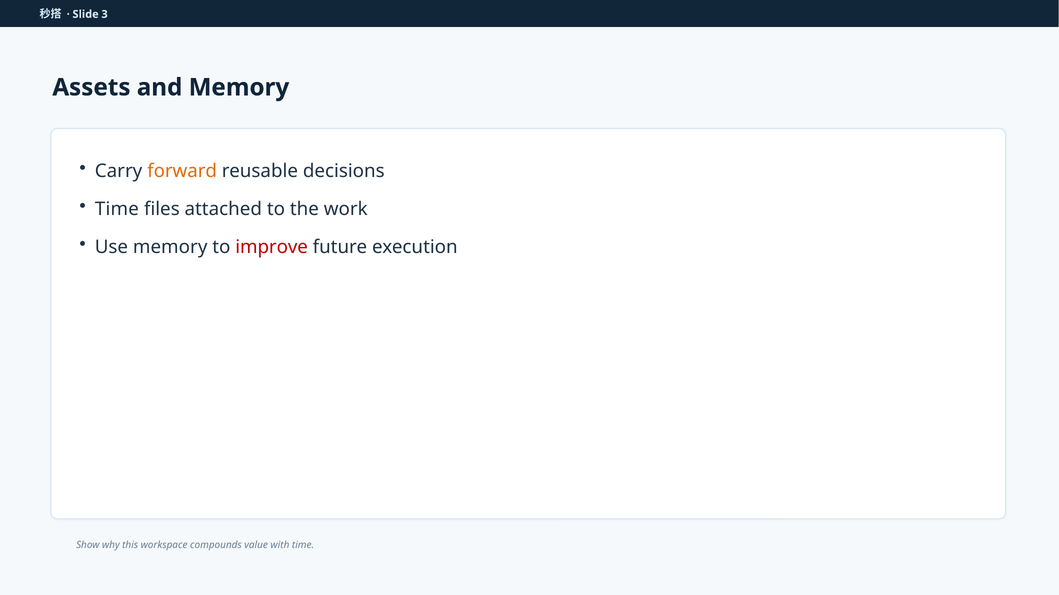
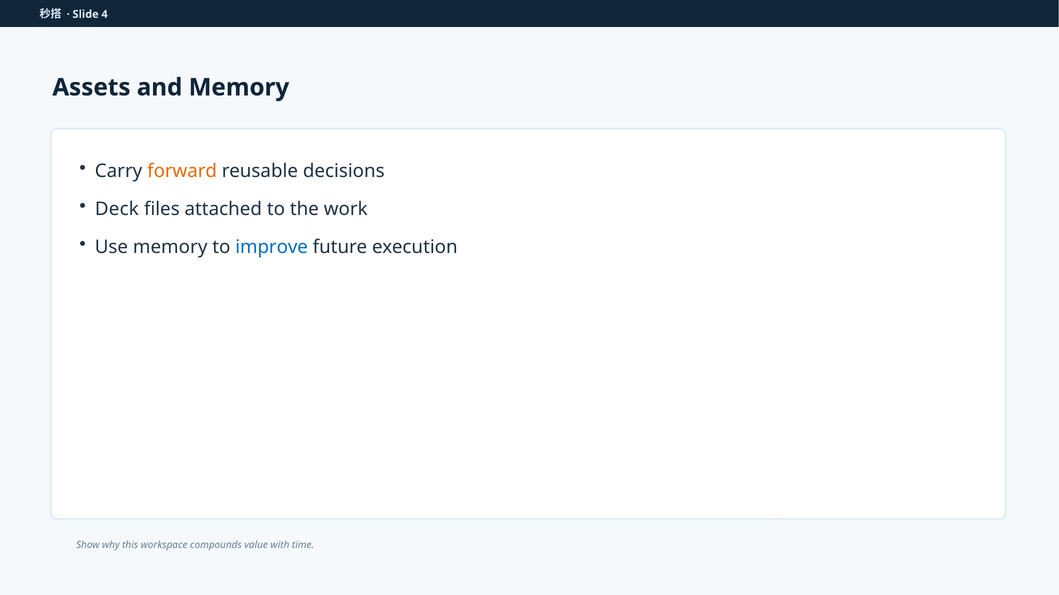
3: 3 -> 4
Time at (117, 209): Time -> Deck
improve colour: red -> blue
